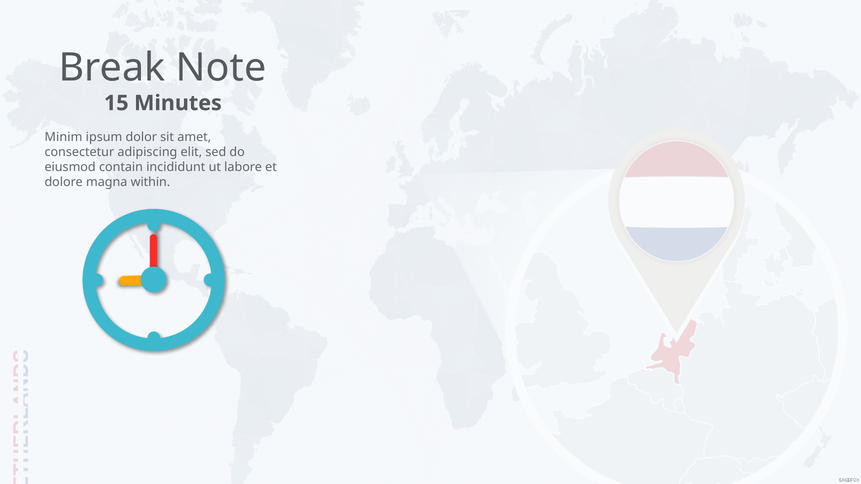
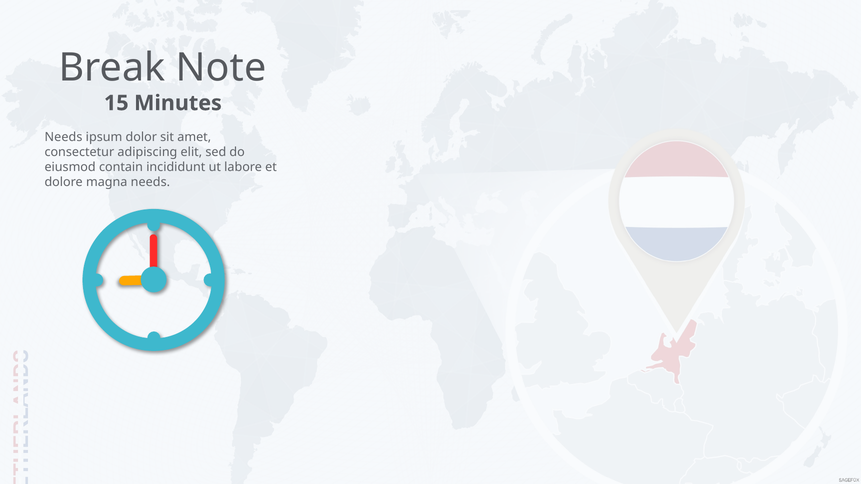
Minim at (63, 137): Minim -> Needs
magna within: within -> needs
